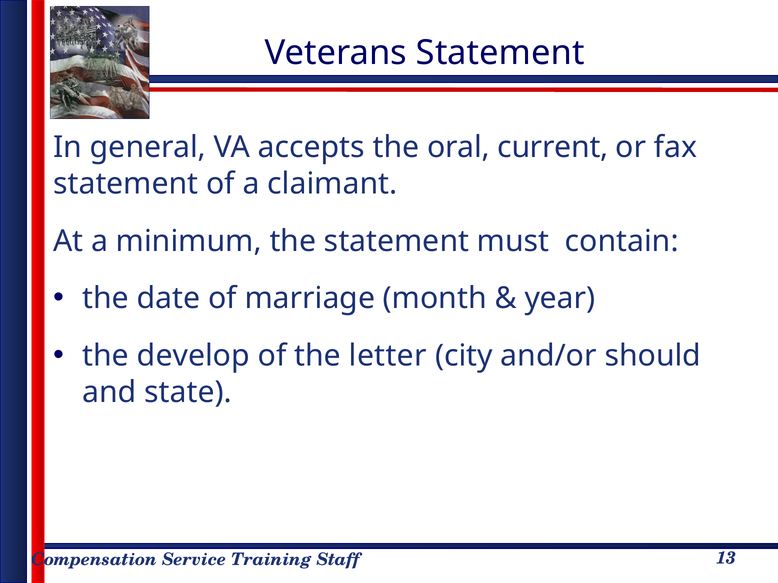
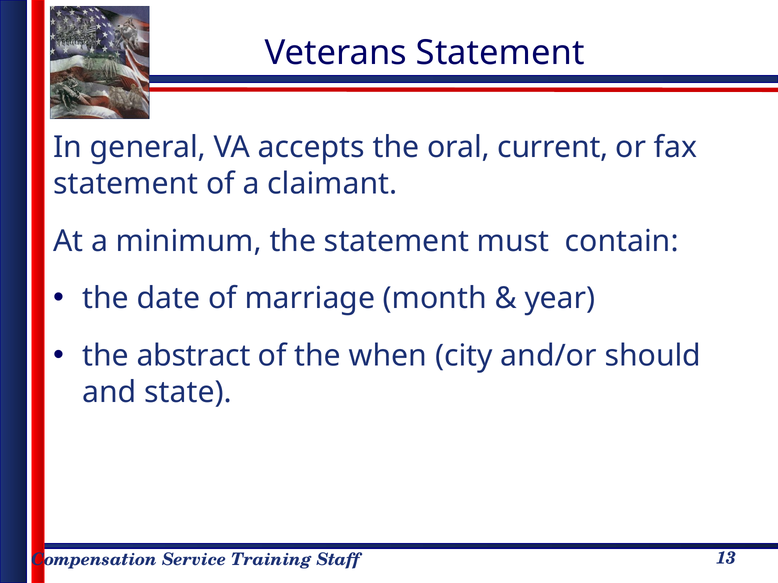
develop: develop -> abstract
letter: letter -> when
